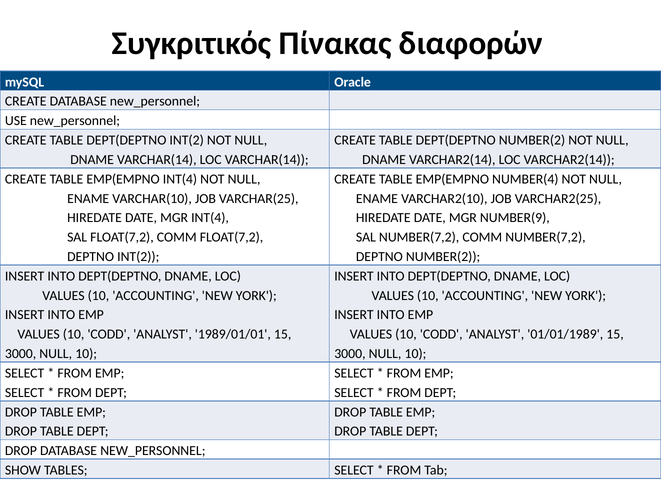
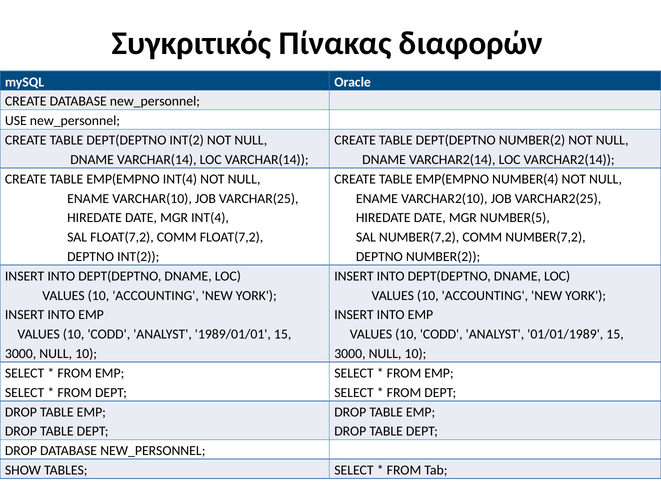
NUMBER(9: NUMBER(9 -> NUMBER(5
